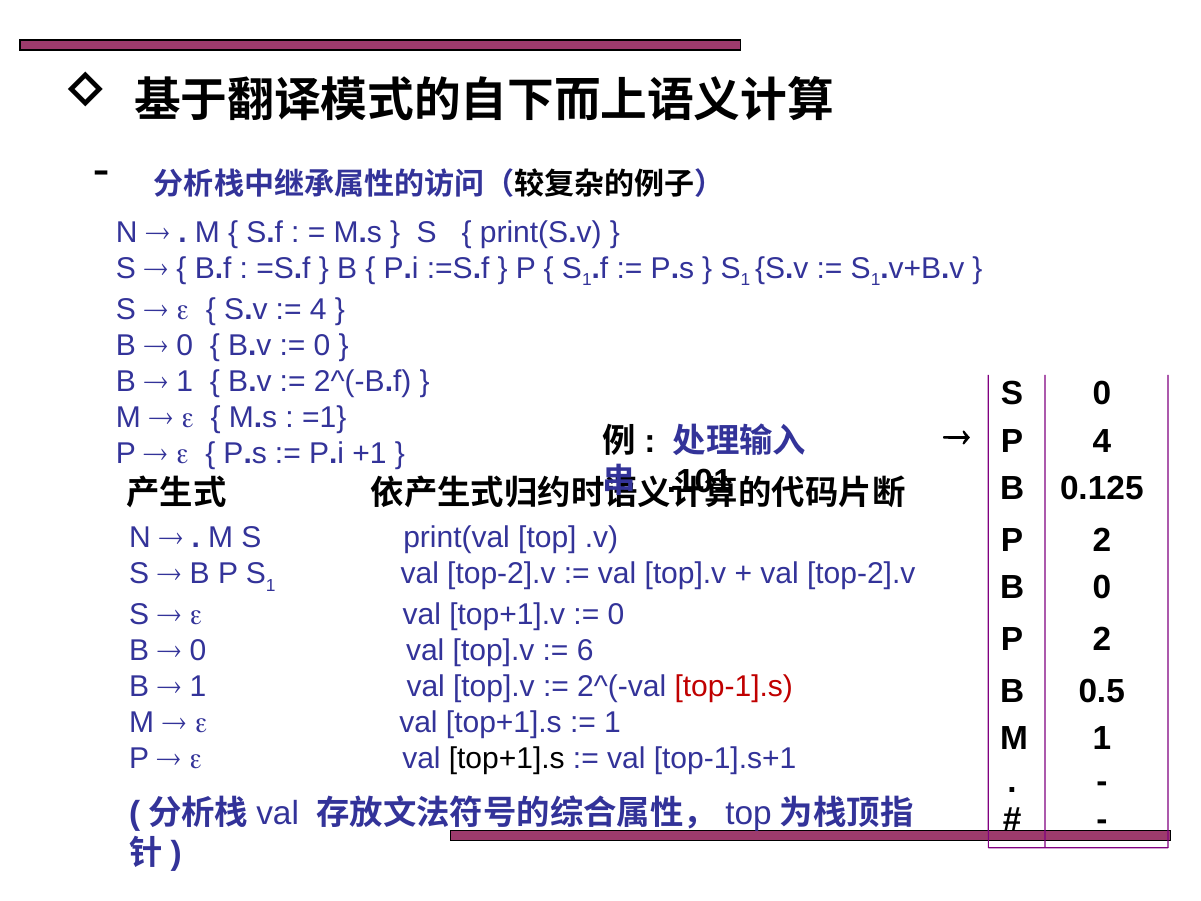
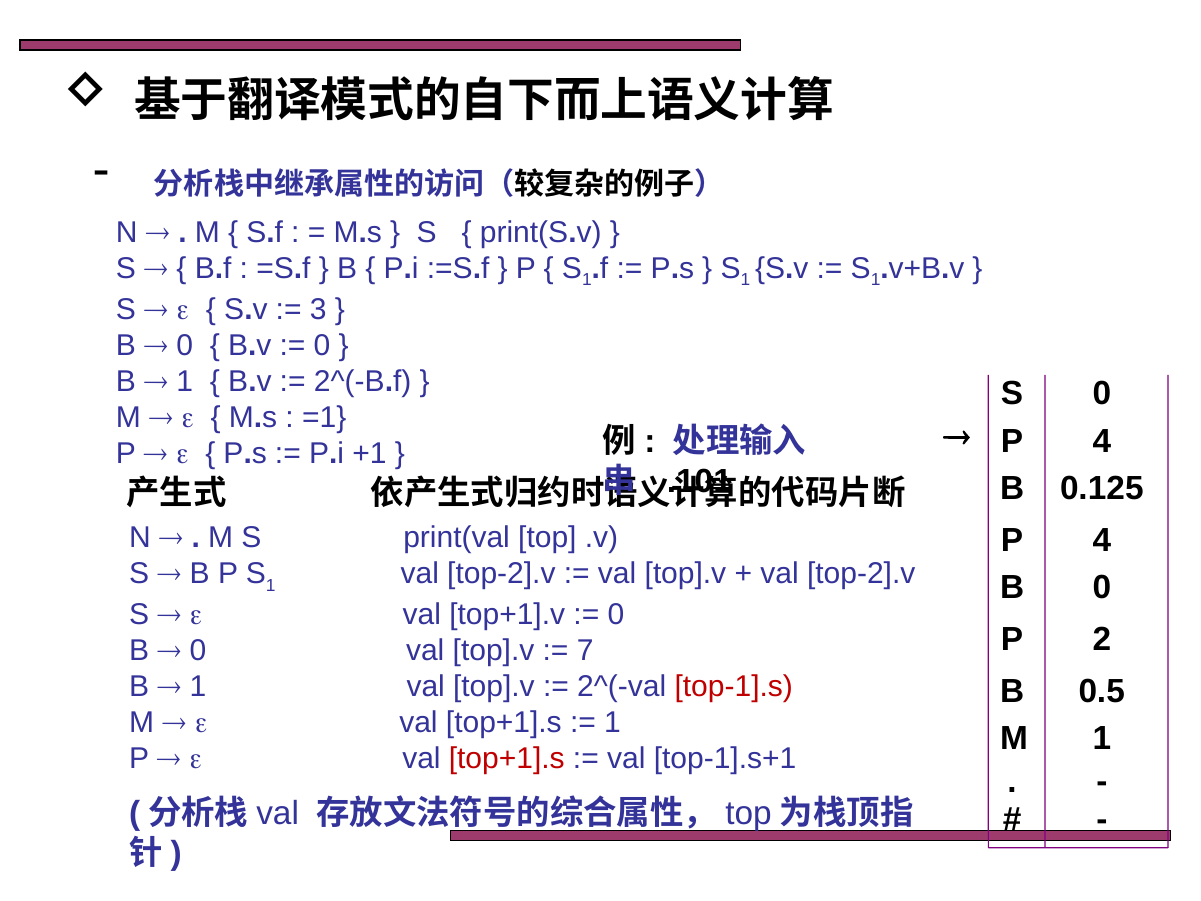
4 at (318, 309): 4 -> 3
2 at (1102, 540): 2 -> 4
6: 6 -> 7
top+1].s at (507, 759) colour: black -> red
